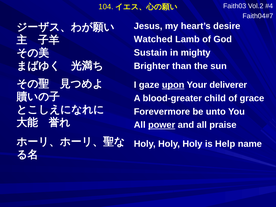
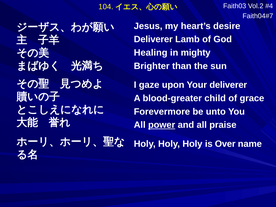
Watched at (153, 39): Watched -> Deliverer
Sustain: Sustain -> Healing
upon underline: present -> none
Help: Help -> Over
